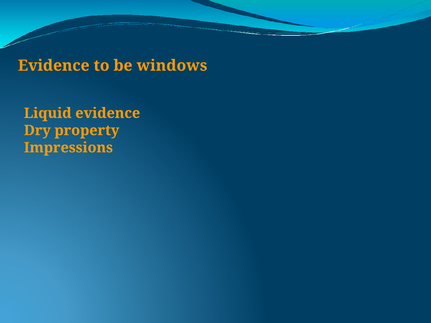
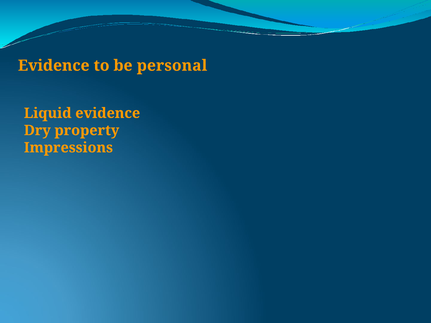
windows: windows -> personal
